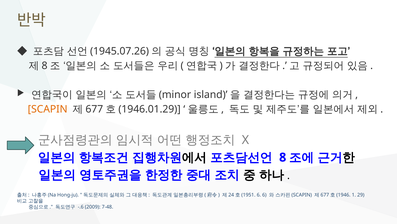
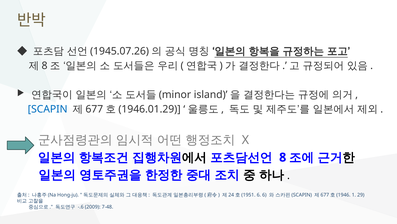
SCAPIN colour: orange -> blue
